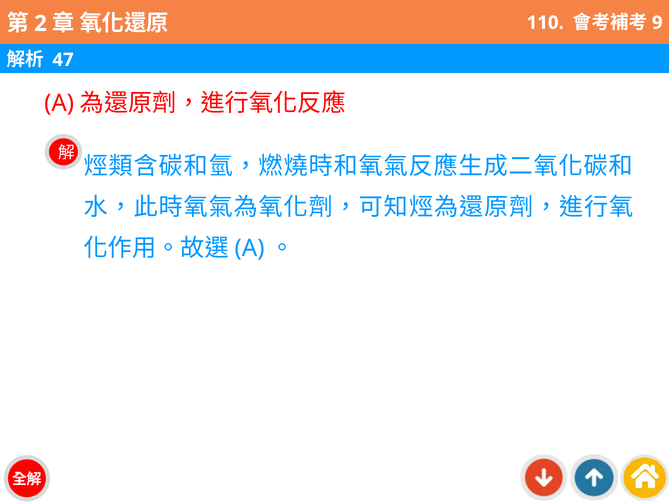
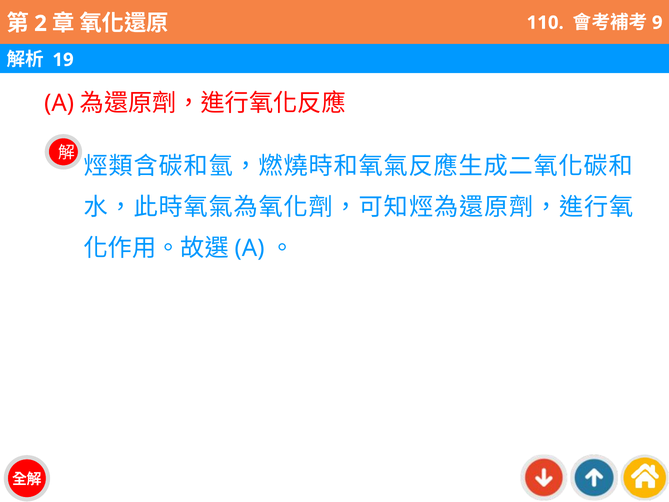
47: 47 -> 19
